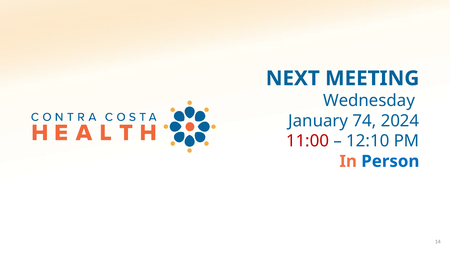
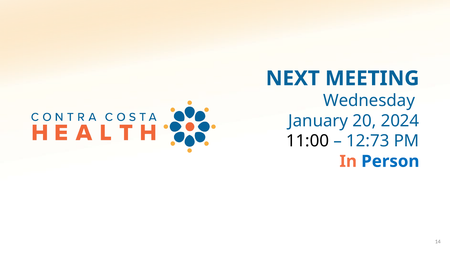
74: 74 -> 20
11:00 colour: red -> black
12:10: 12:10 -> 12:73
